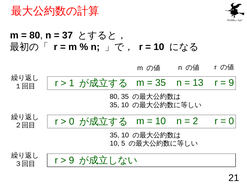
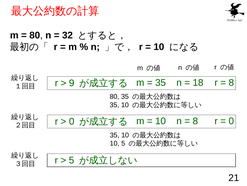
37: 37 -> 32
1: 1 -> 9
13: 13 -> 18
9 at (231, 82): 9 -> 8
2 at (195, 121): 2 -> 8
9 at (72, 160): 9 -> 5
